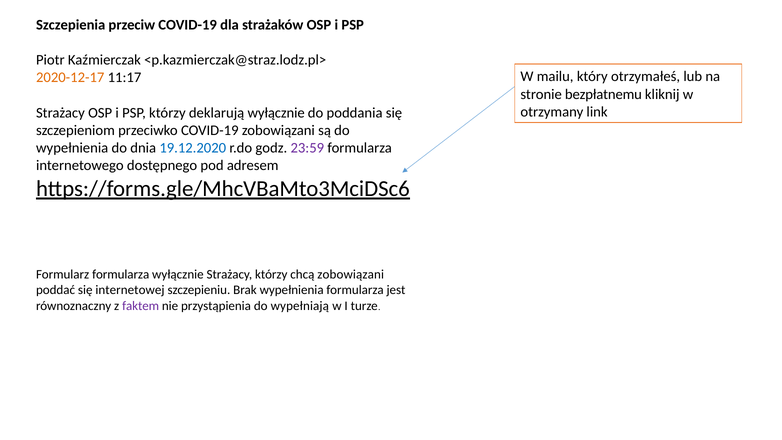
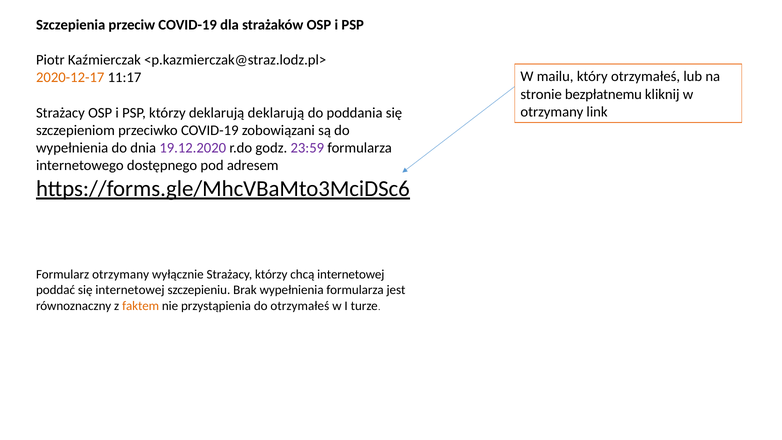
deklarują wyłącznie: wyłącznie -> deklarują
19.12.2020 colour: blue -> purple
Formularz formularza: formularza -> otrzymany
chcą zobowiązani: zobowiązani -> internetowej
faktem colour: purple -> orange
do wypełniają: wypełniają -> otrzymałeś
